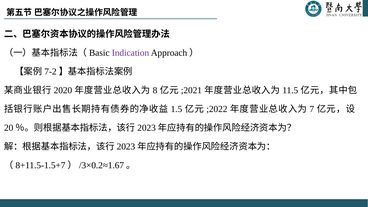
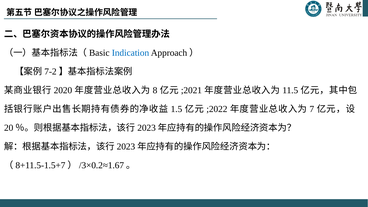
Indication colour: purple -> blue
